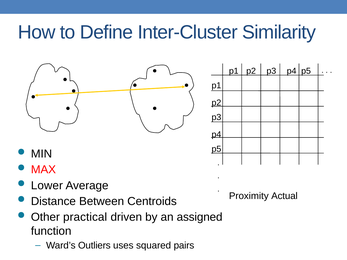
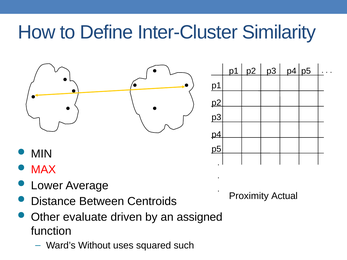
practical: practical -> evaluate
Outliers: Outliers -> Without
pairs: pairs -> such
